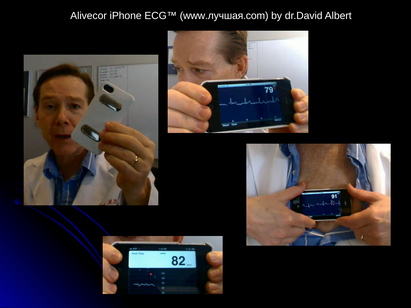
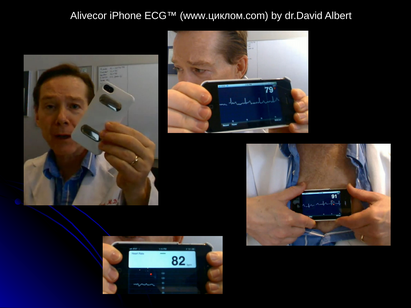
www.лучшая.com: www.лучшая.com -> www.циклом.com
